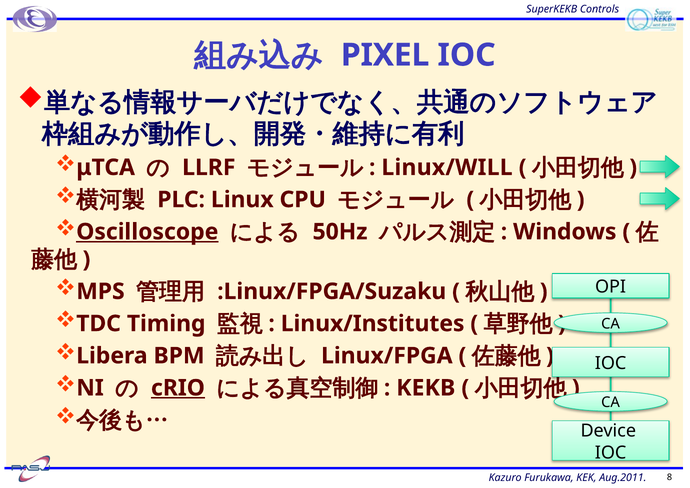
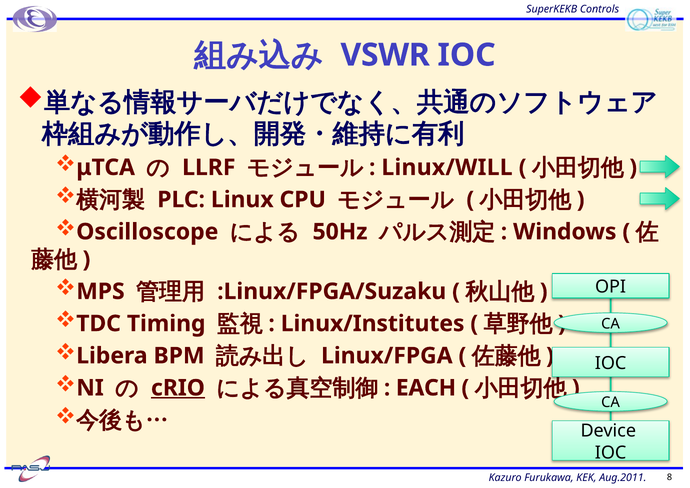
PIXEL: PIXEL -> VSWR
Oscilloscope underline: present -> none
KEKB: KEKB -> EACH
